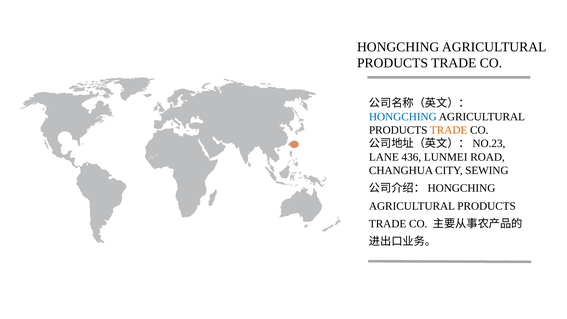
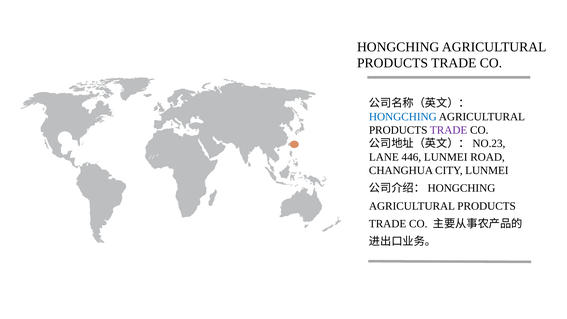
TRADE at (449, 130) colour: orange -> purple
436: 436 -> 446
CITY SEWING: SEWING -> LUNMEI
